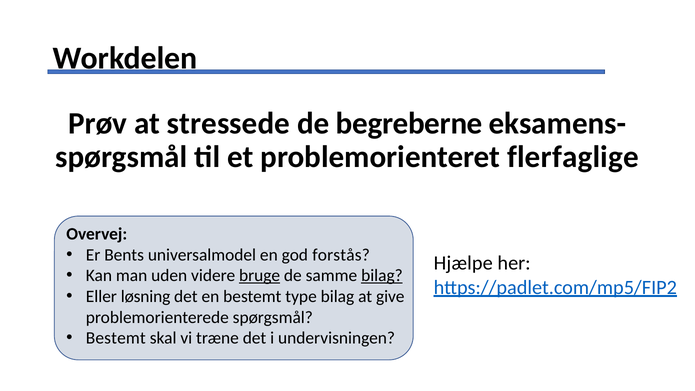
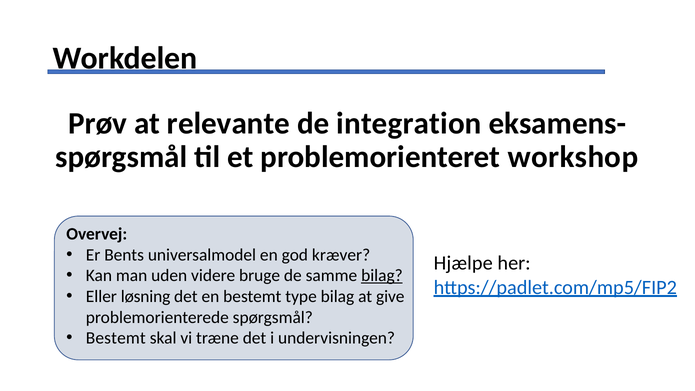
stressede: stressede -> relevante
begreberne: begreberne -> integration
flerfaglige: flerfaglige -> workshop
forstås: forstås -> kræver
bruge underline: present -> none
